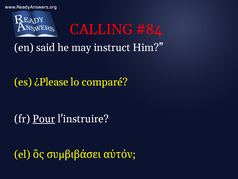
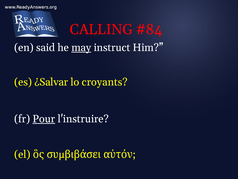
may underline: none -> present
¿Please: ¿Please -> ¿Salvar
comparé: comparé -> croyants
